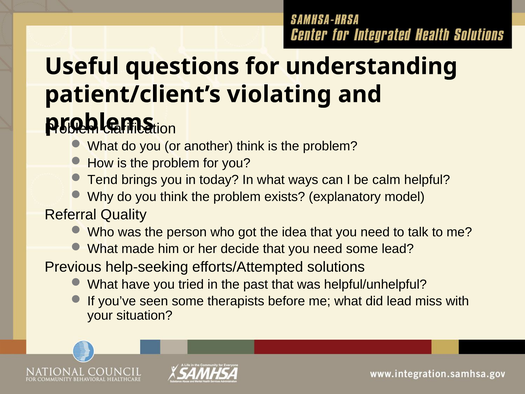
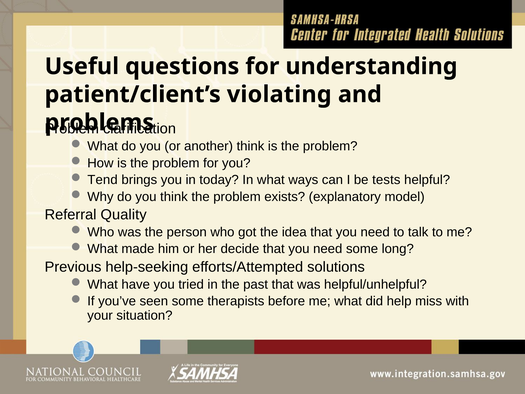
calm: calm -> tests
some lead: lead -> long
did lead: lead -> help
